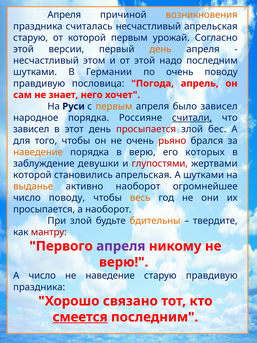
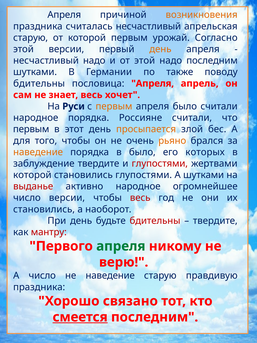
несчастливый этом: этом -> надо
по очень: очень -> также
правдивую at (39, 83): правдивую -> бдительны
пословица Погода: Погода -> Апреля
знает него: него -> весь
было зависел: зависел -> считали
считали at (192, 118) underline: present -> none
зависел at (31, 129): зависел -> первым
просыпается at (146, 129) colour: red -> orange
рьяно colour: red -> orange
в верю: верю -> было
заблуждение девушки: девушки -> твердите
становились апрельская: апрельская -> глупостями
выданье colour: orange -> red
активно наоборот: наоборот -> народное
число поводу: поводу -> версии
весь at (140, 198) colour: orange -> red
просыпается at (44, 209): просыпается -> становились
При злой: злой -> день
бдительны at (155, 221) colour: orange -> red
апреля at (121, 246) colour: purple -> green
